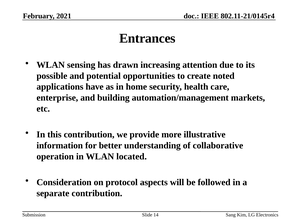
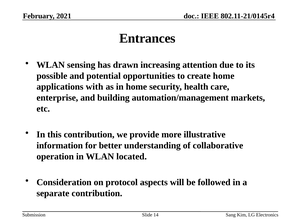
create noted: noted -> home
have: have -> with
